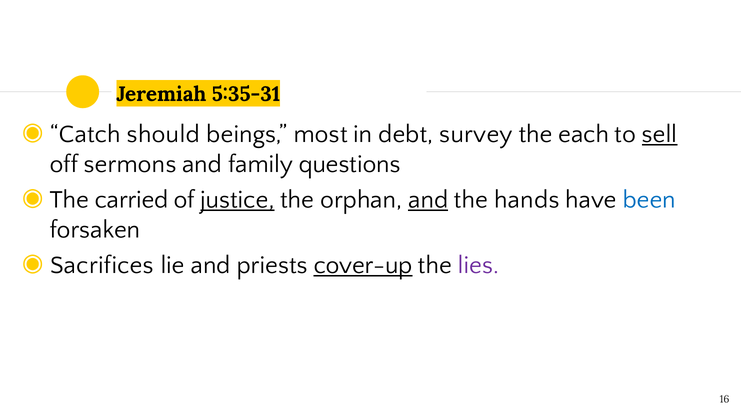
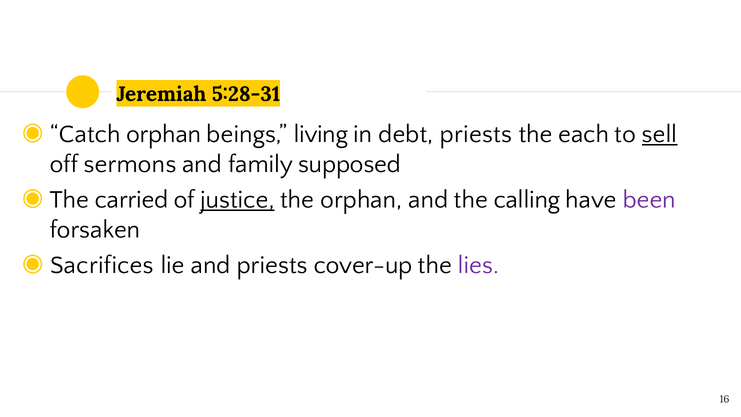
5:35-31: 5:35-31 -> 5:28-31
Catch should: should -> orphan
most: most -> living
debt survey: survey -> priests
questions: questions -> supposed
and at (428, 200) underline: present -> none
hands: hands -> calling
been colour: blue -> purple
cover-up underline: present -> none
